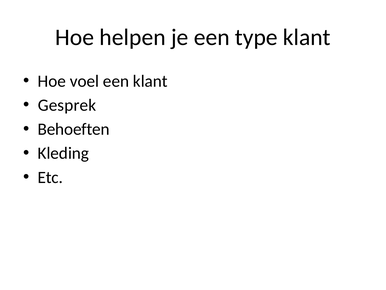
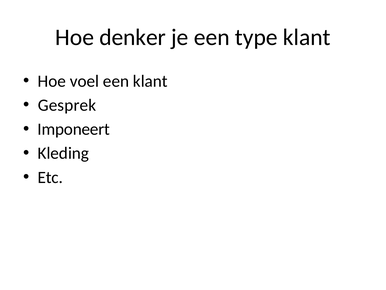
helpen: helpen -> denker
Behoeften: Behoeften -> Imponeert
